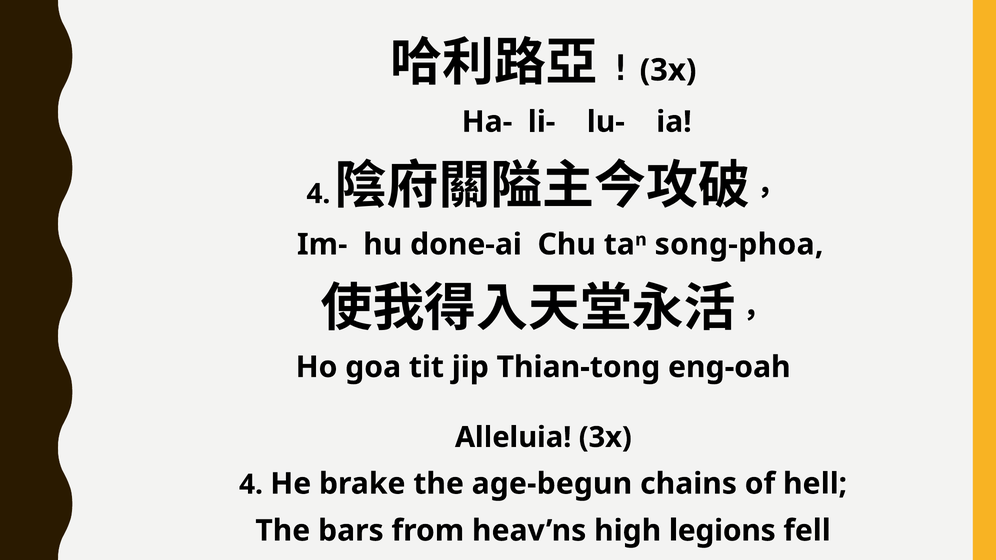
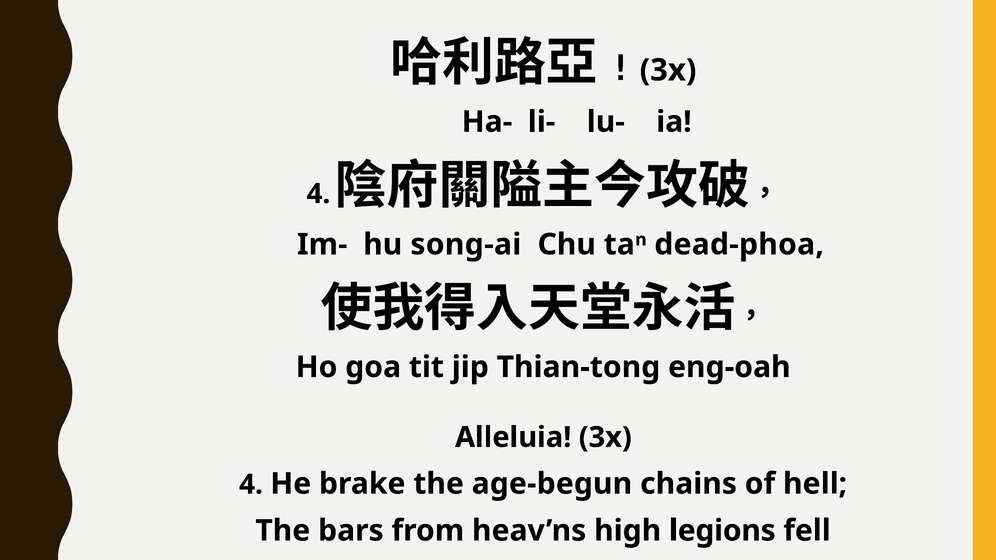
done-ai: done-ai -> song-ai
song-phoa: song-phoa -> dead-phoa
